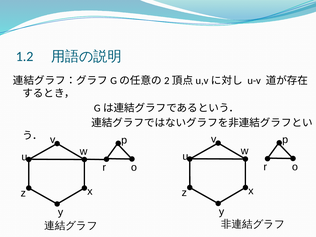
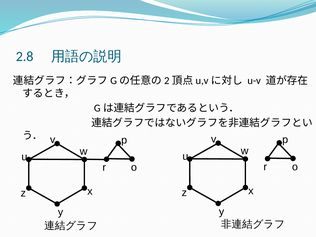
1.2: 1.2 -> 2.8
